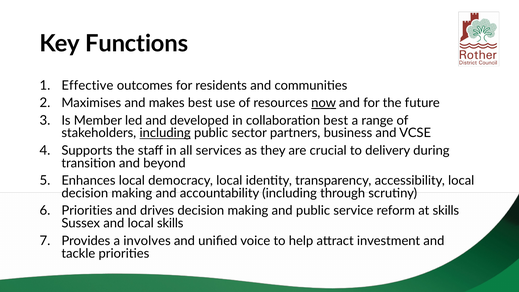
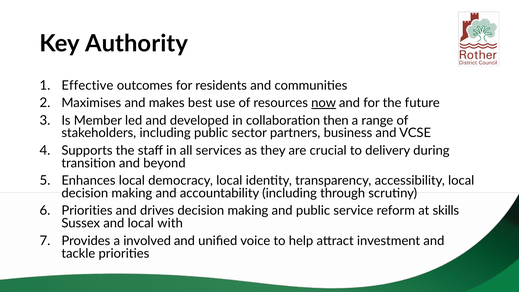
Functions: Functions -> Authority
collaboration best: best -> then
including at (165, 133) underline: present -> none
local skills: skills -> with
involves: involves -> involved
